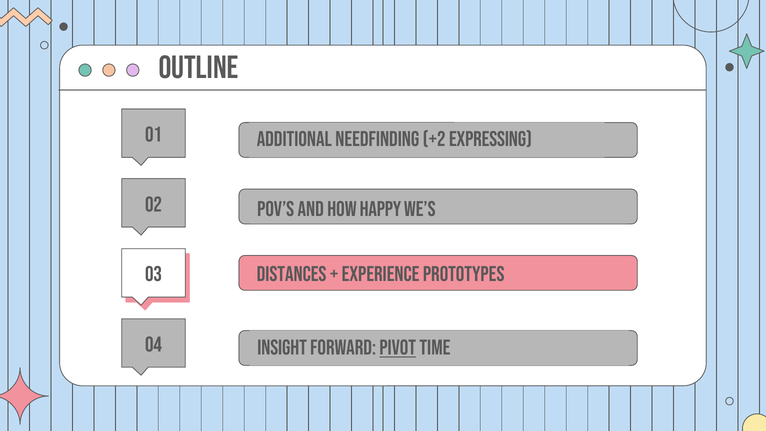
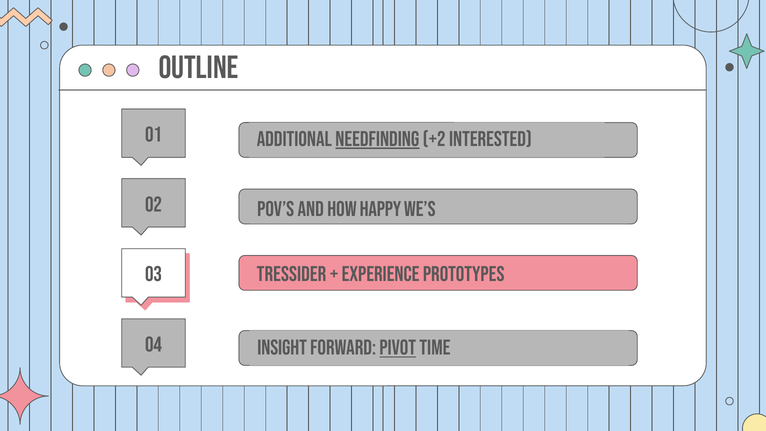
Needfinding underline: none -> present
expressing: expressing -> interested
Distances: Distances -> Tressider
